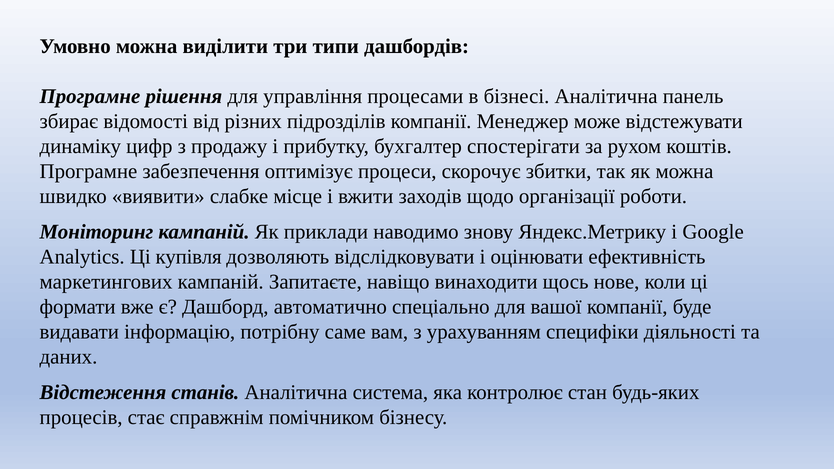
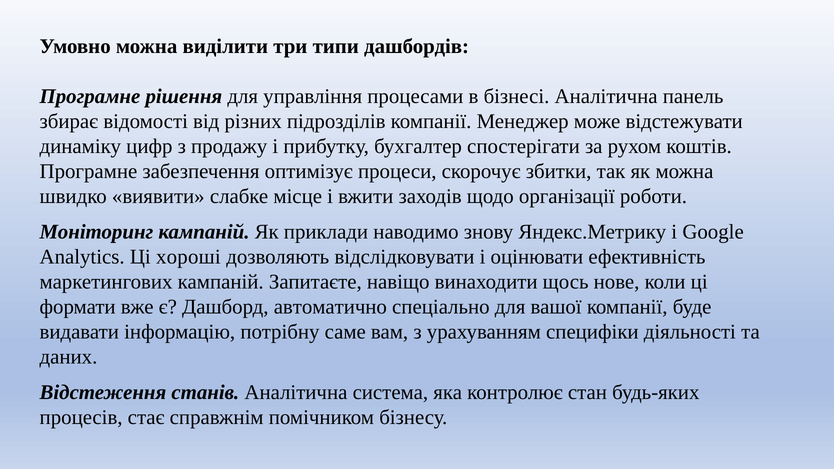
купівля: купівля -> хороші
